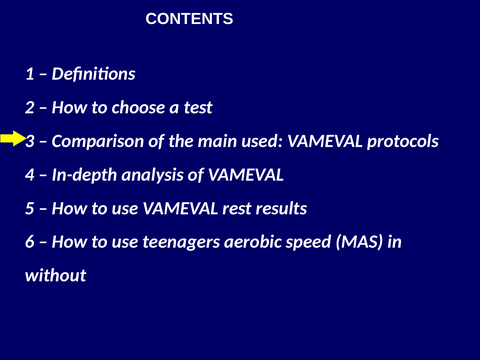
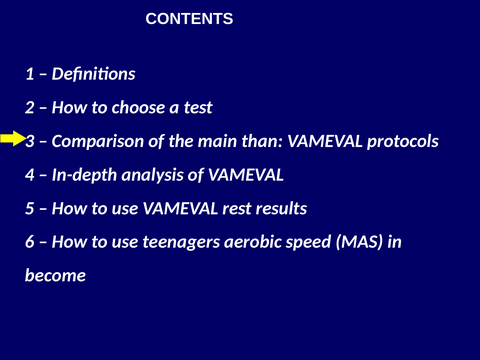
used: used -> than
without: without -> become
